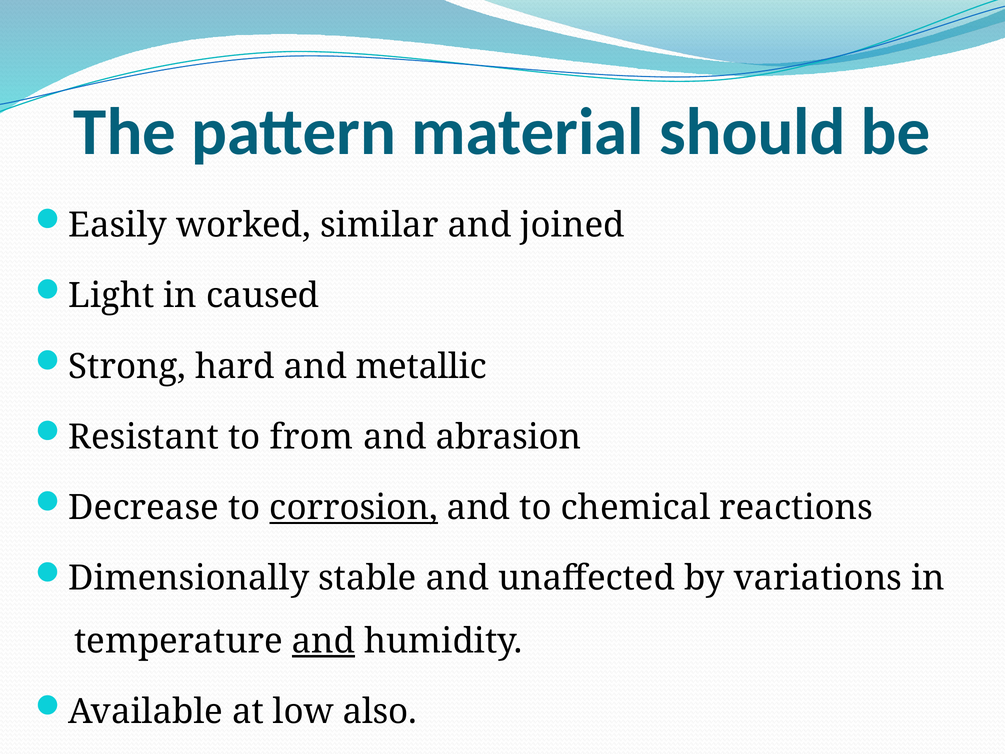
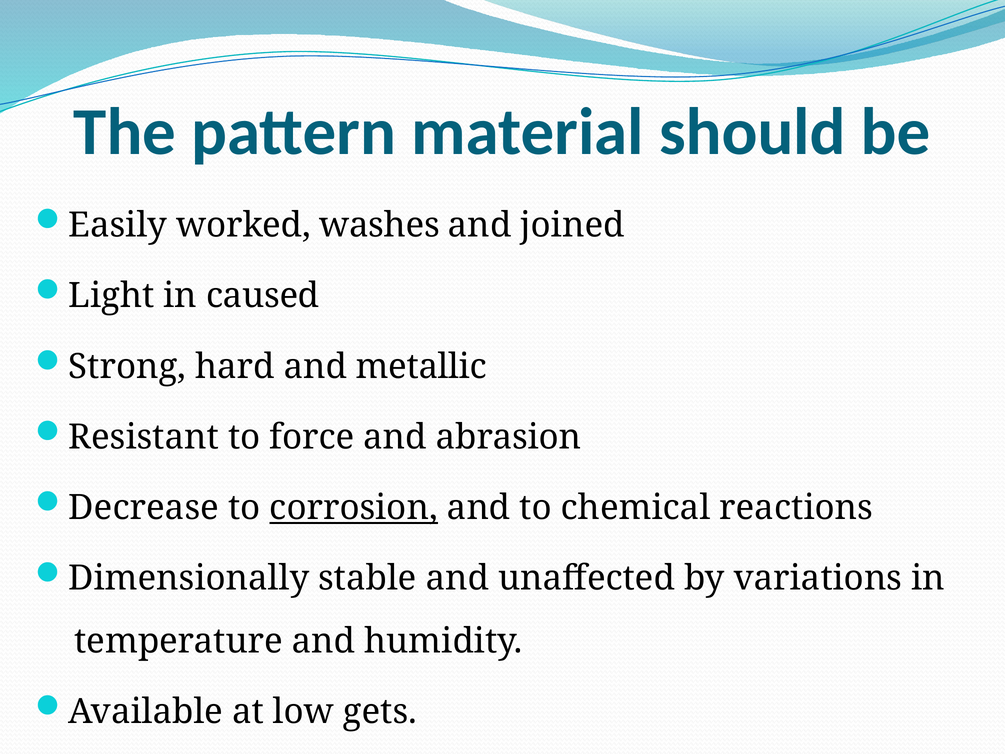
similar: similar -> washes
from: from -> force
and at (324, 641) underline: present -> none
also: also -> gets
